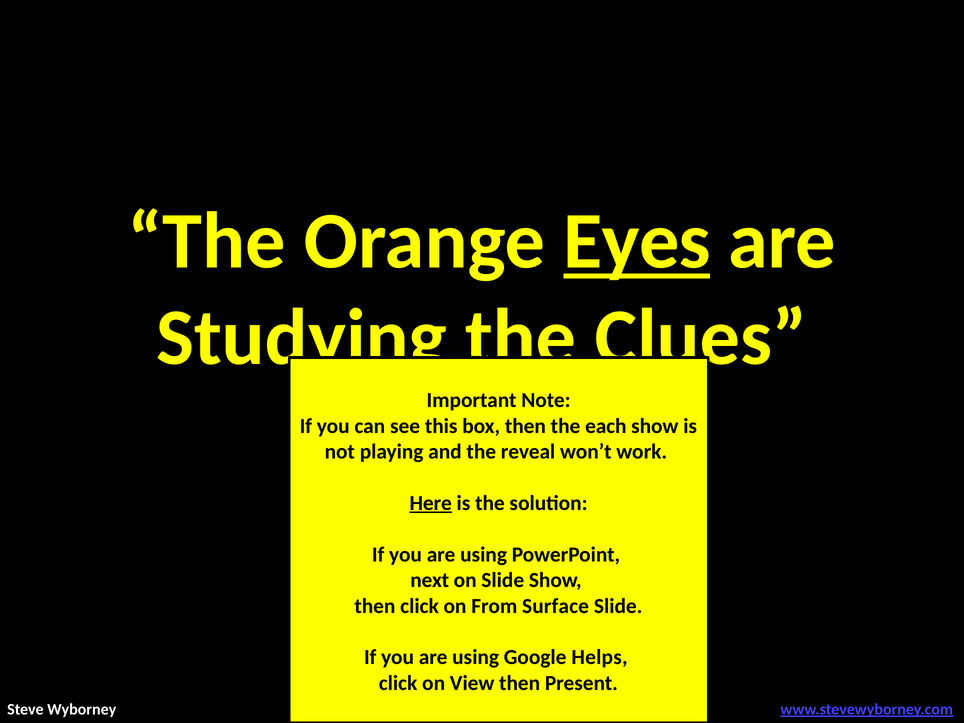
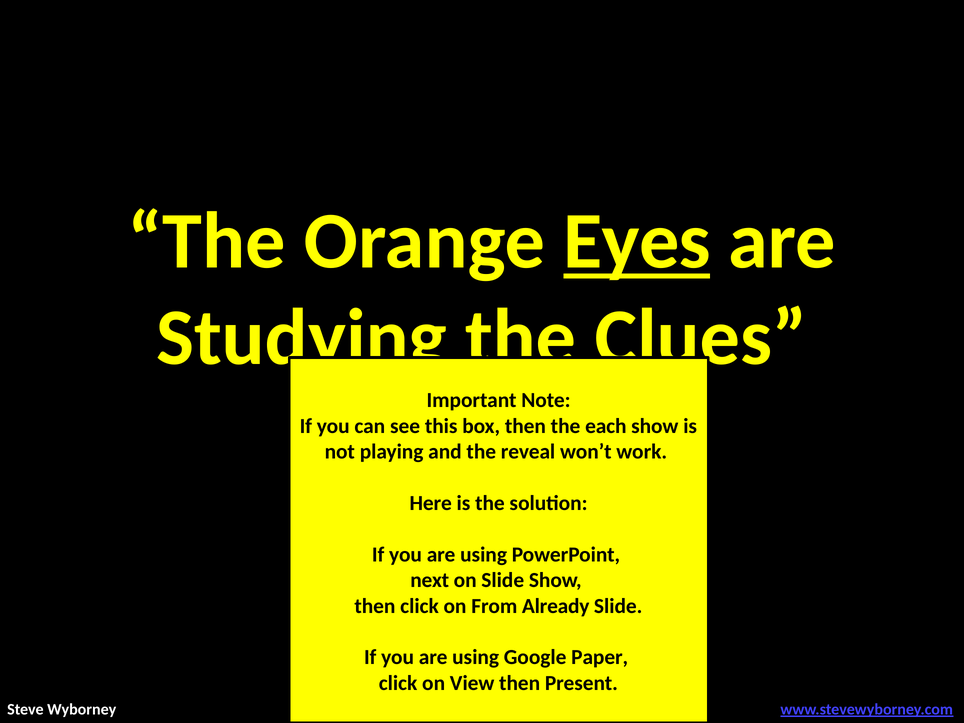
Here underline: present -> none
Surface: Surface -> Already
Helps: Helps -> Paper
